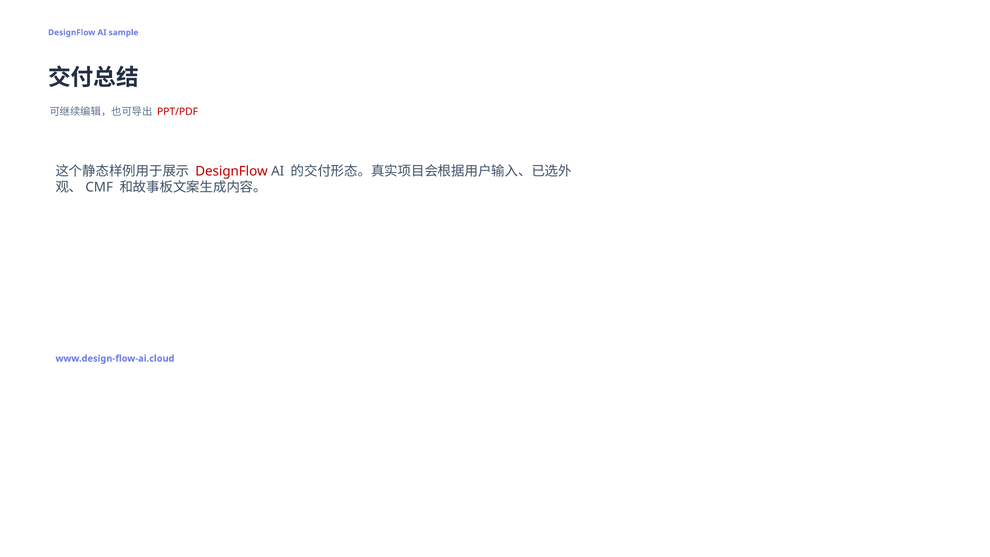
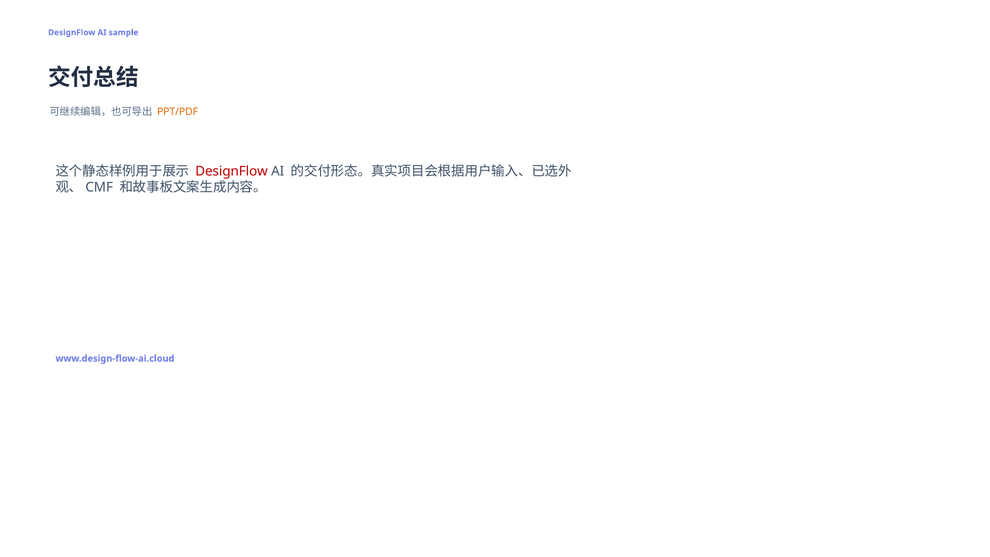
PPT/PDF colour: red -> orange
